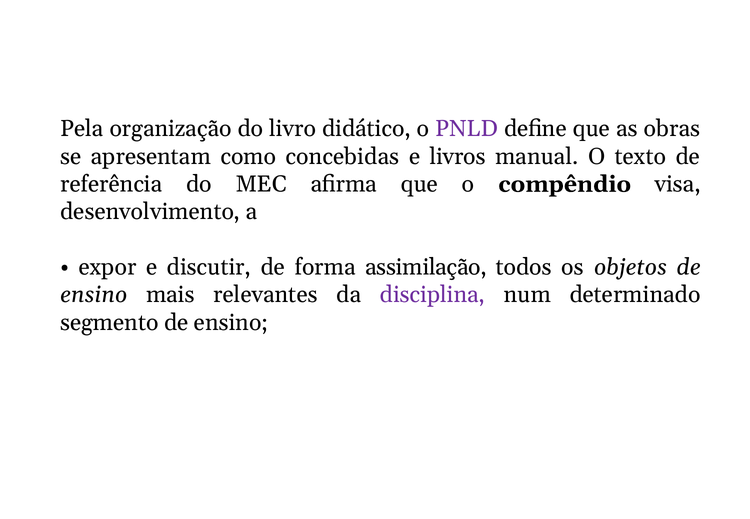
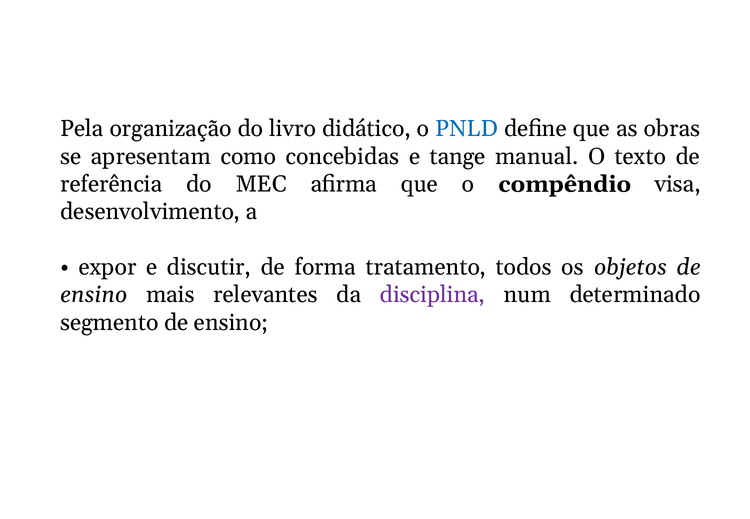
PNLD colour: purple -> blue
livros: livros -> tange
assimilação: assimilação -> tratamento
